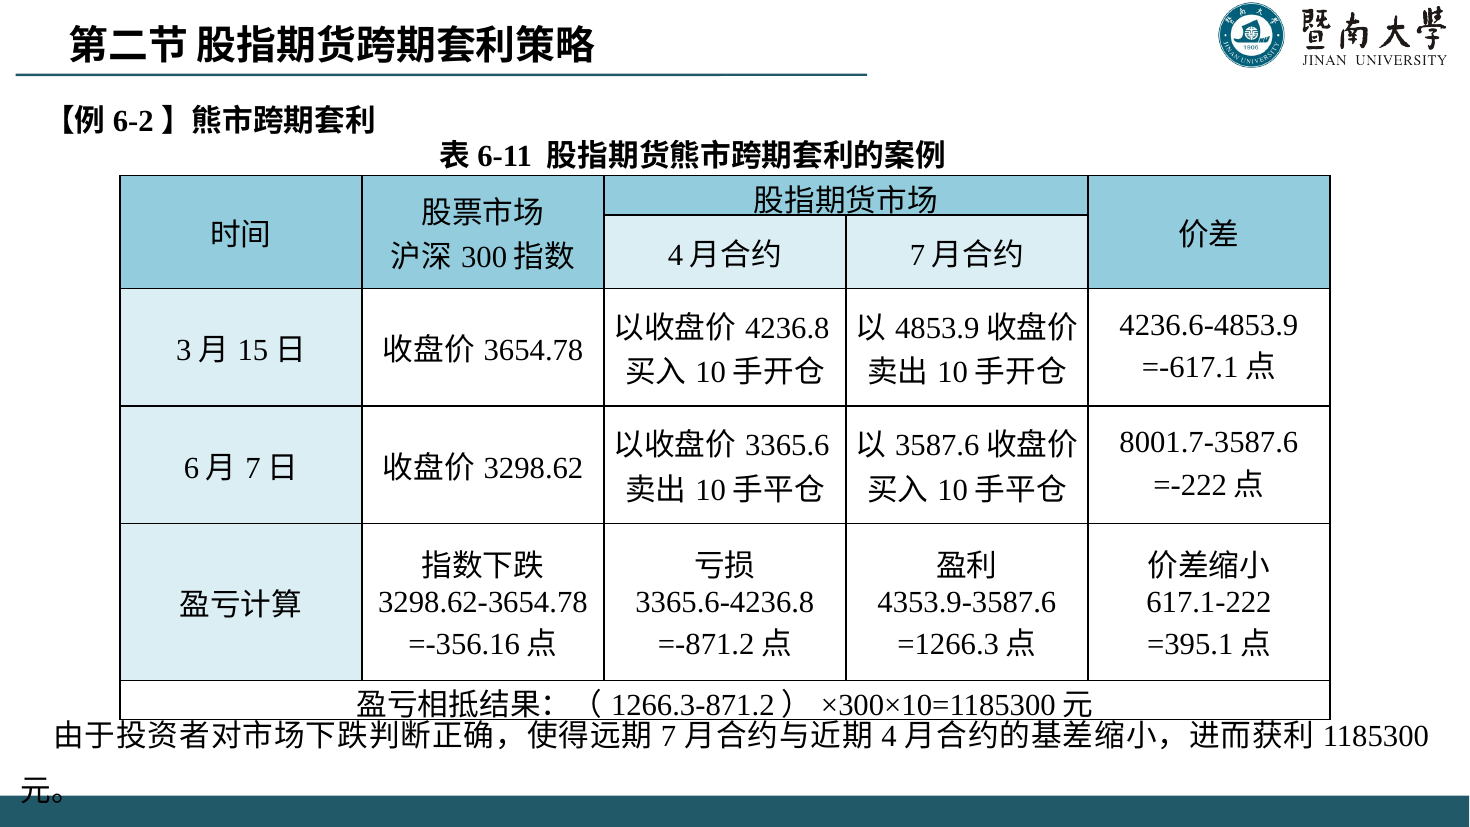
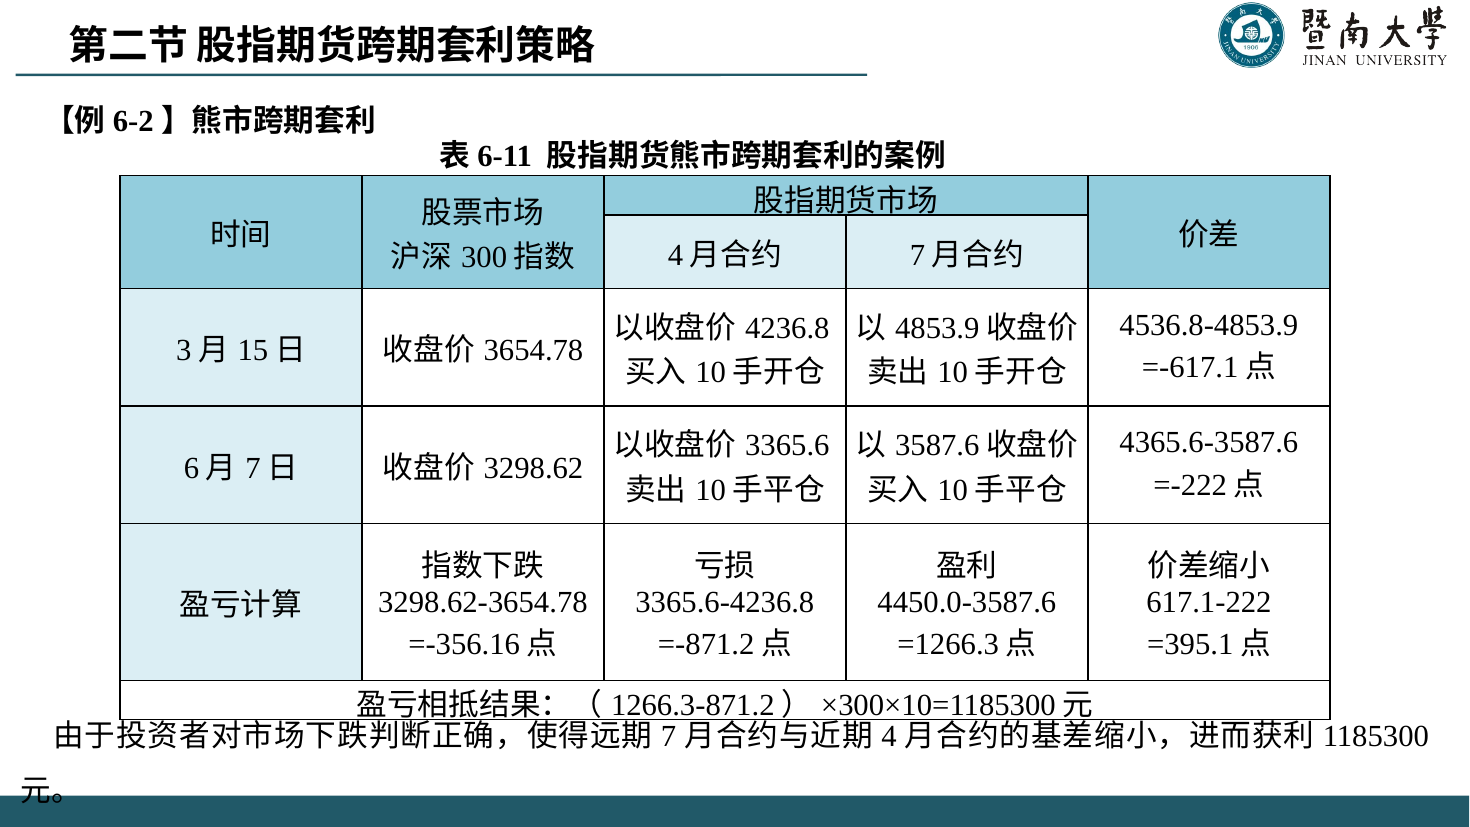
4236.6-4853.9: 4236.6-4853.9 -> 4536.8-4853.9
8001.7-3587.6: 8001.7-3587.6 -> 4365.6-3587.6
4353.9-3587.6: 4353.9-3587.6 -> 4450.0-3587.6
